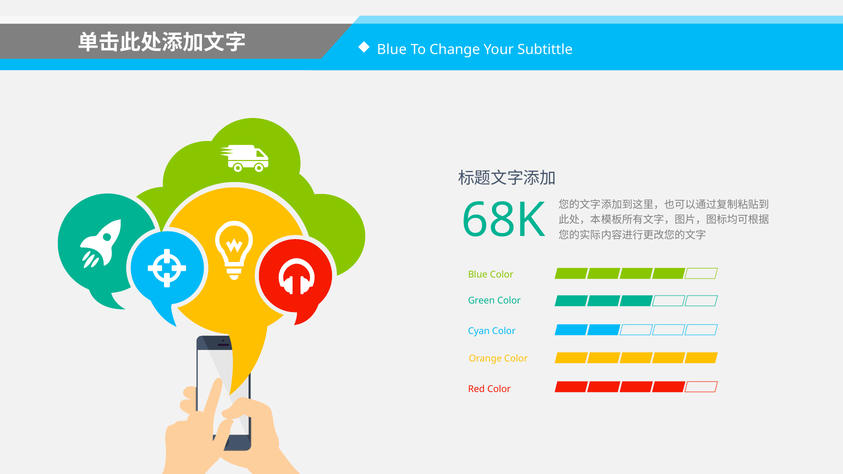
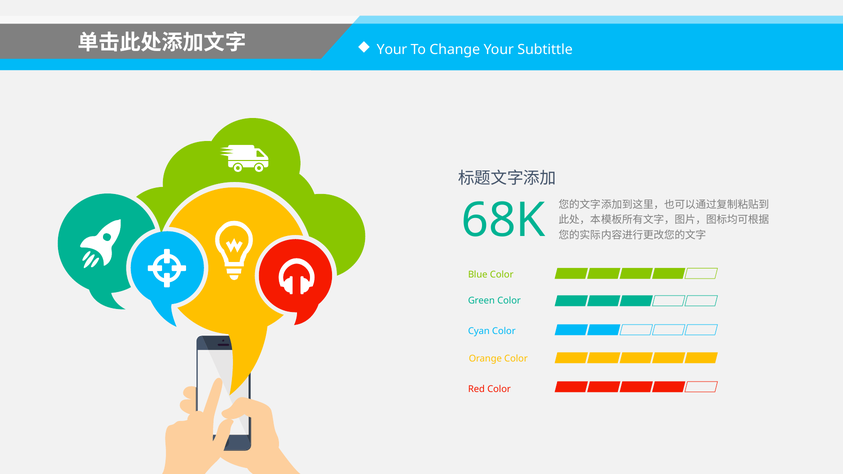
Blue at (392, 50): Blue -> Your
